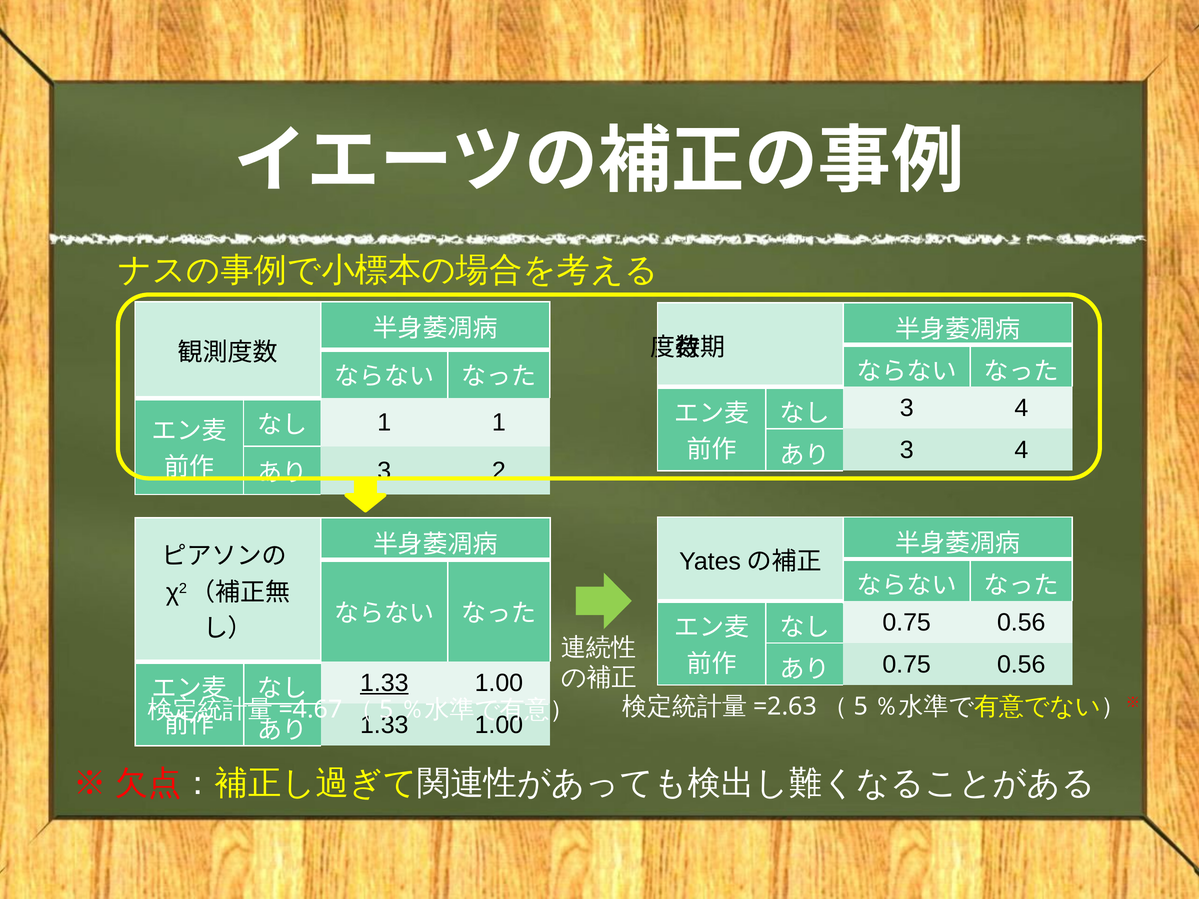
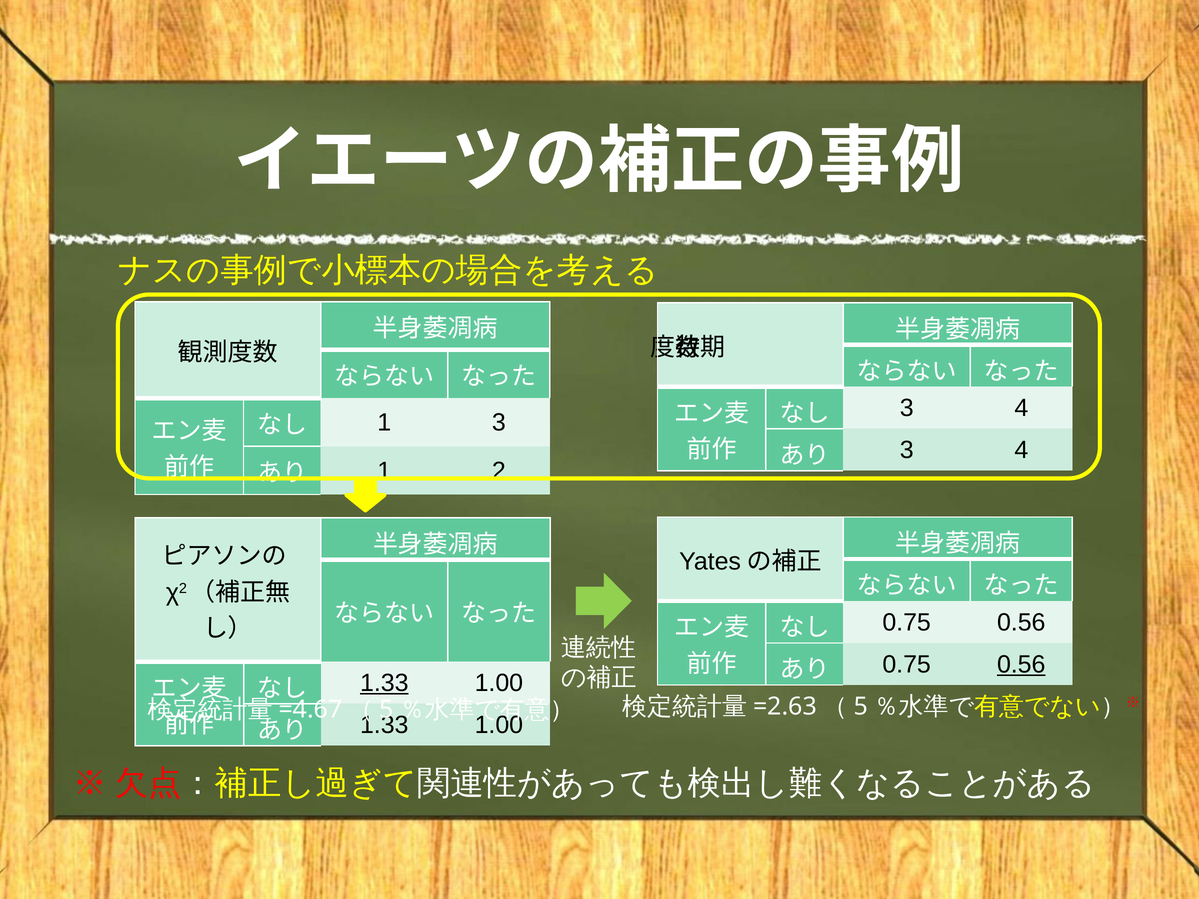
1 1: 1 -> 3
3 at (384, 471): 3 -> 1
0.56 at (1021, 665) underline: none -> present
